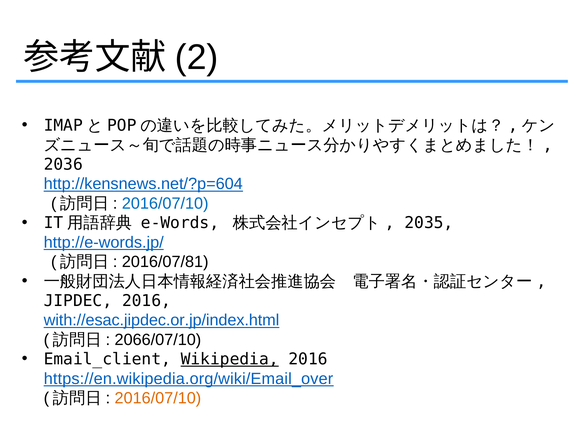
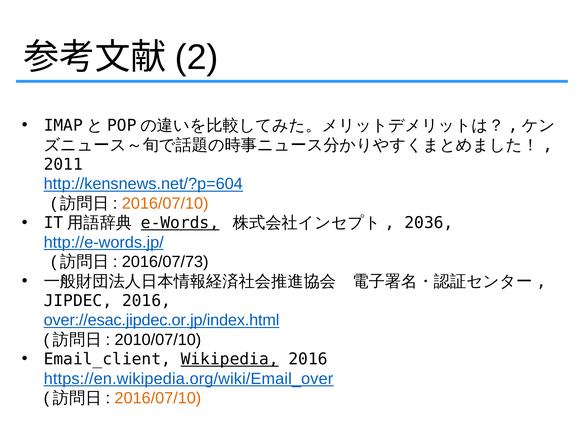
2036: 2036 -> 2011
2016/07/10 at (165, 203) colour: blue -> orange
e-Words underline: none -> present
2035: 2035 -> 2036
2016/07/81: 2016/07/81 -> 2016/07/73
with://esac.jipdec.or.jp/index.html: with://esac.jipdec.or.jp/index.html -> over://esac.jipdec.or.jp/index.html
2066/07/10: 2066/07/10 -> 2010/07/10
